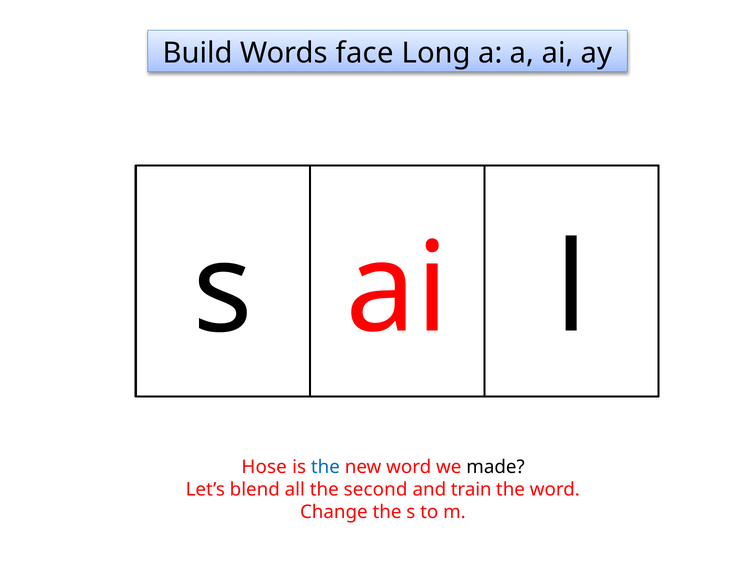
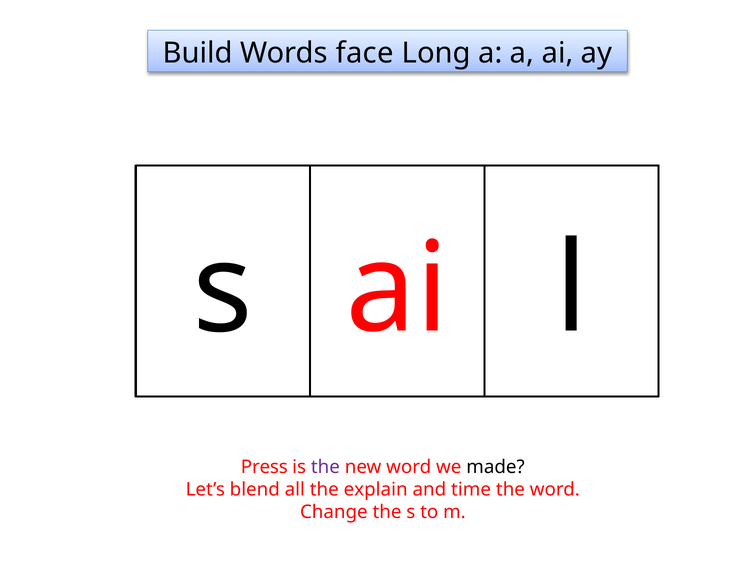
Hose: Hose -> Press
the at (325, 467) colour: blue -> purple
second: second -> explain
train: train -> time
